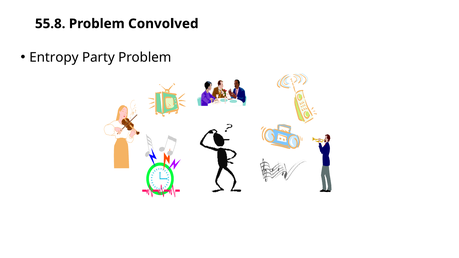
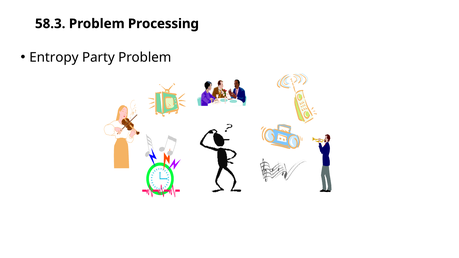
55.8: 55.8 -> 58.3
Convolved: Convolved -> Processing
